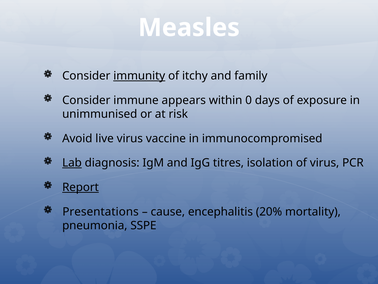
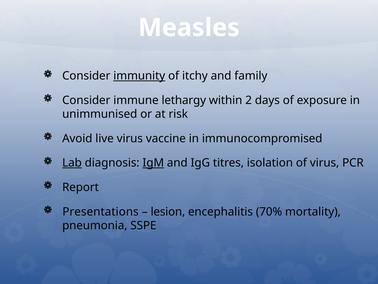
appears: appears -> lethargy
0: 0 -> 2
IgM underline: none -> present
Report underline: present -> none
cause: cause -> lesion
20%: 20% -> 70%
